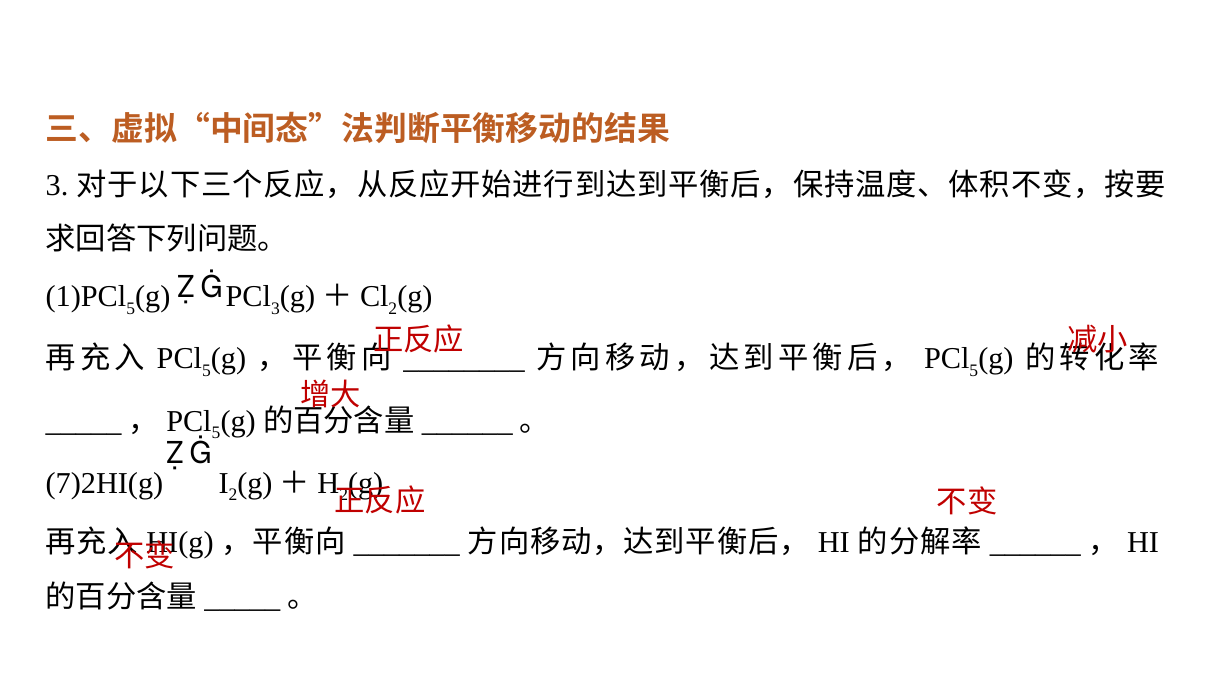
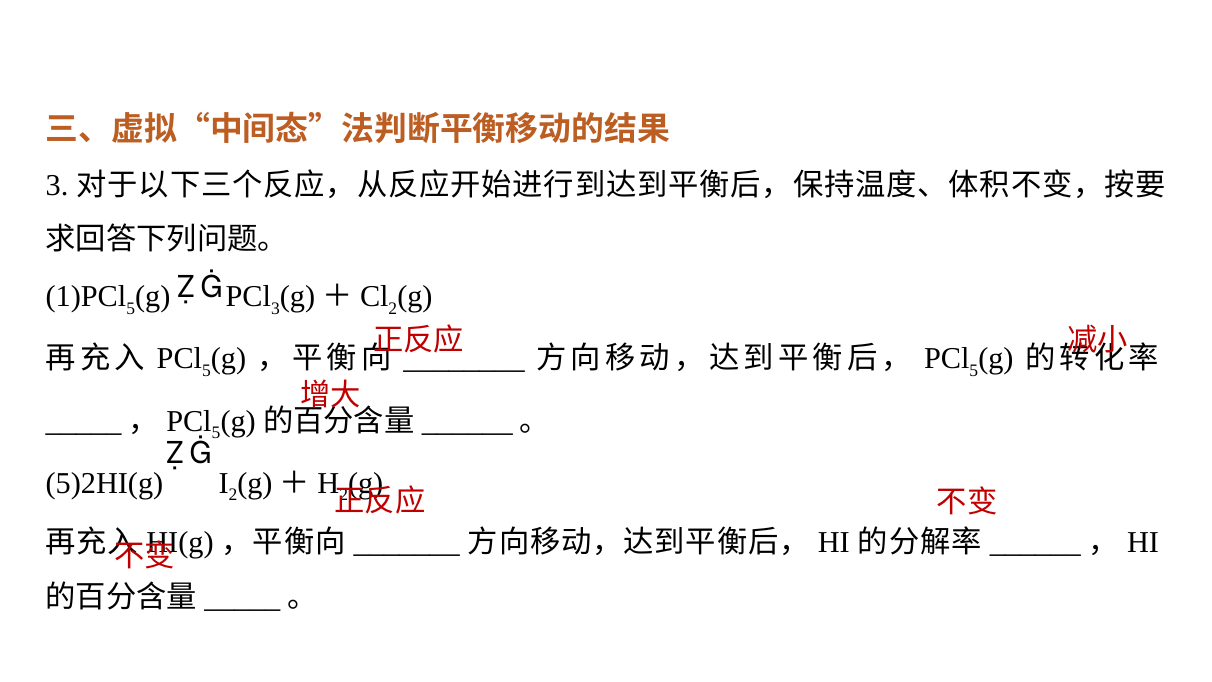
7)2HI(g: 7)2HI(g -> 5)2HI(g
